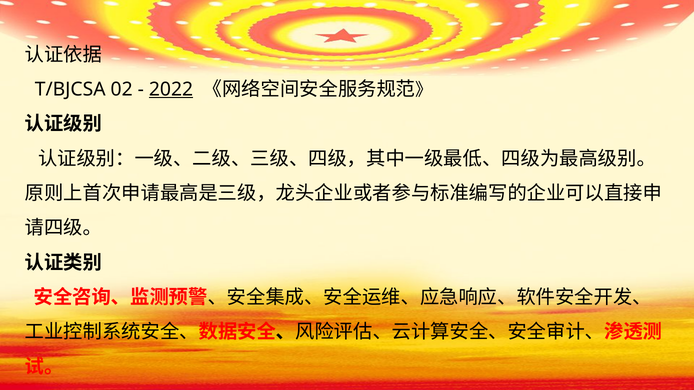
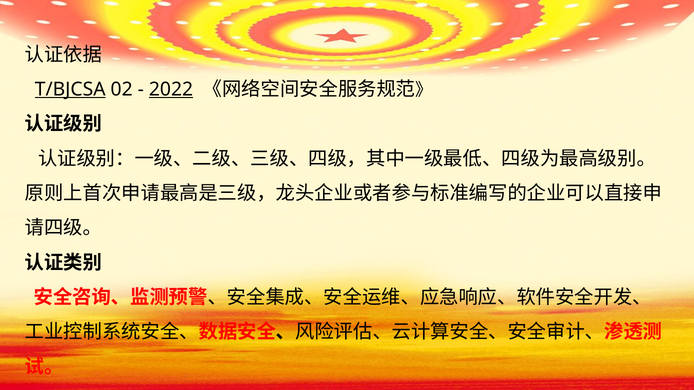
T/BJCSA underline: none -> present
